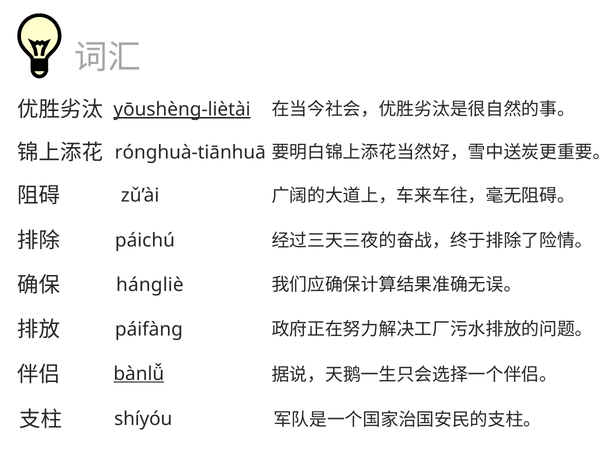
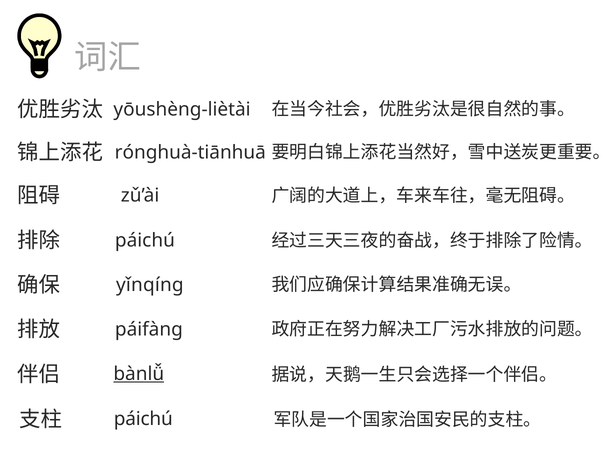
yōushèng-liètài underline: present -> none
hángliè: hángliè -> yǐnqíng
shíyóu at (143, 419): shíyóu -> páichú
